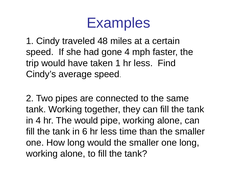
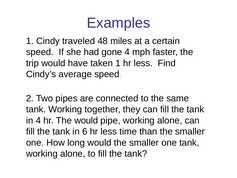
one long: long -> tank
